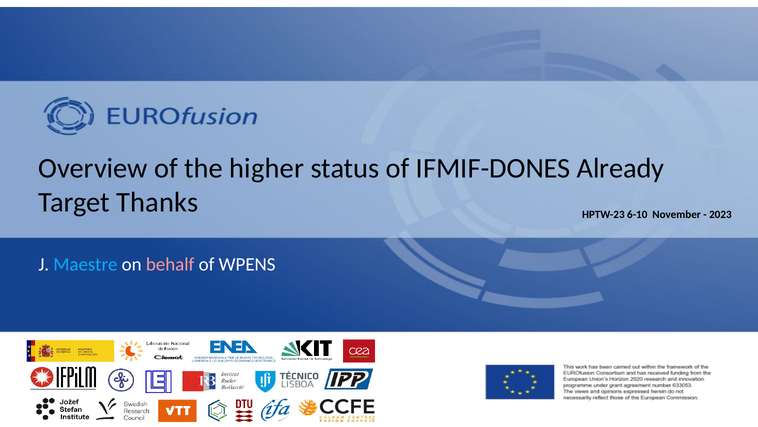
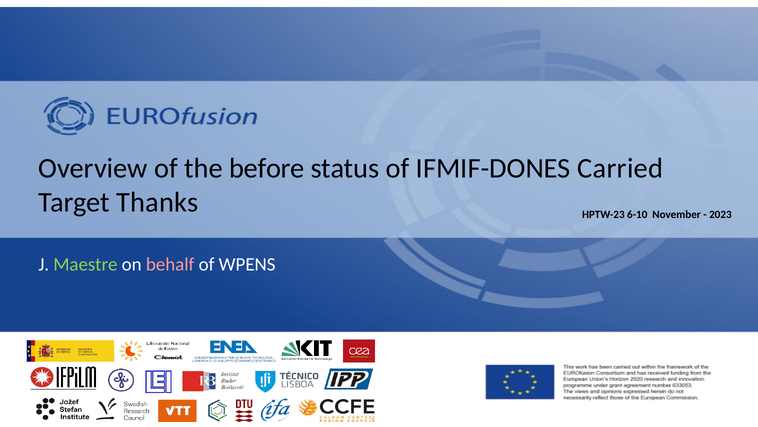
higher: higher -> before
Already: Already -> Carried
Maestre colour: light blue -> light green
